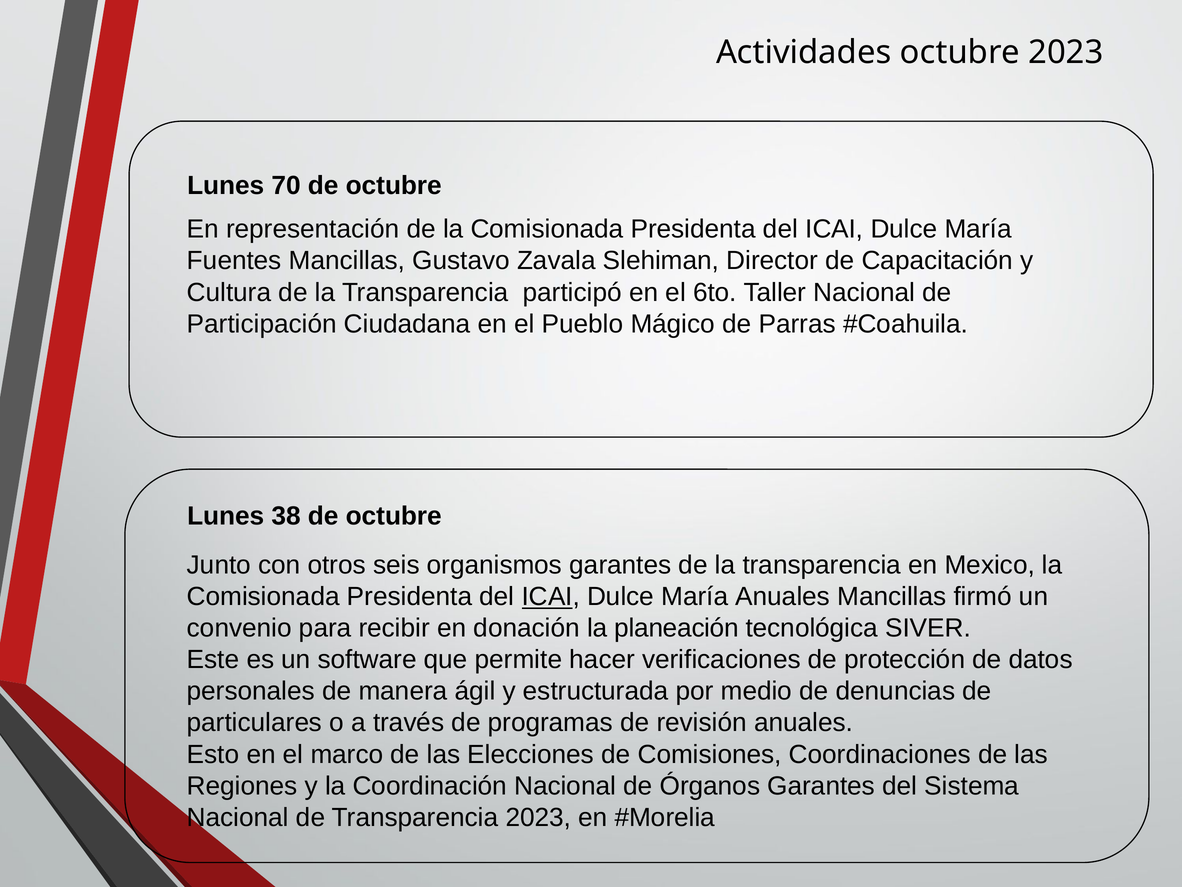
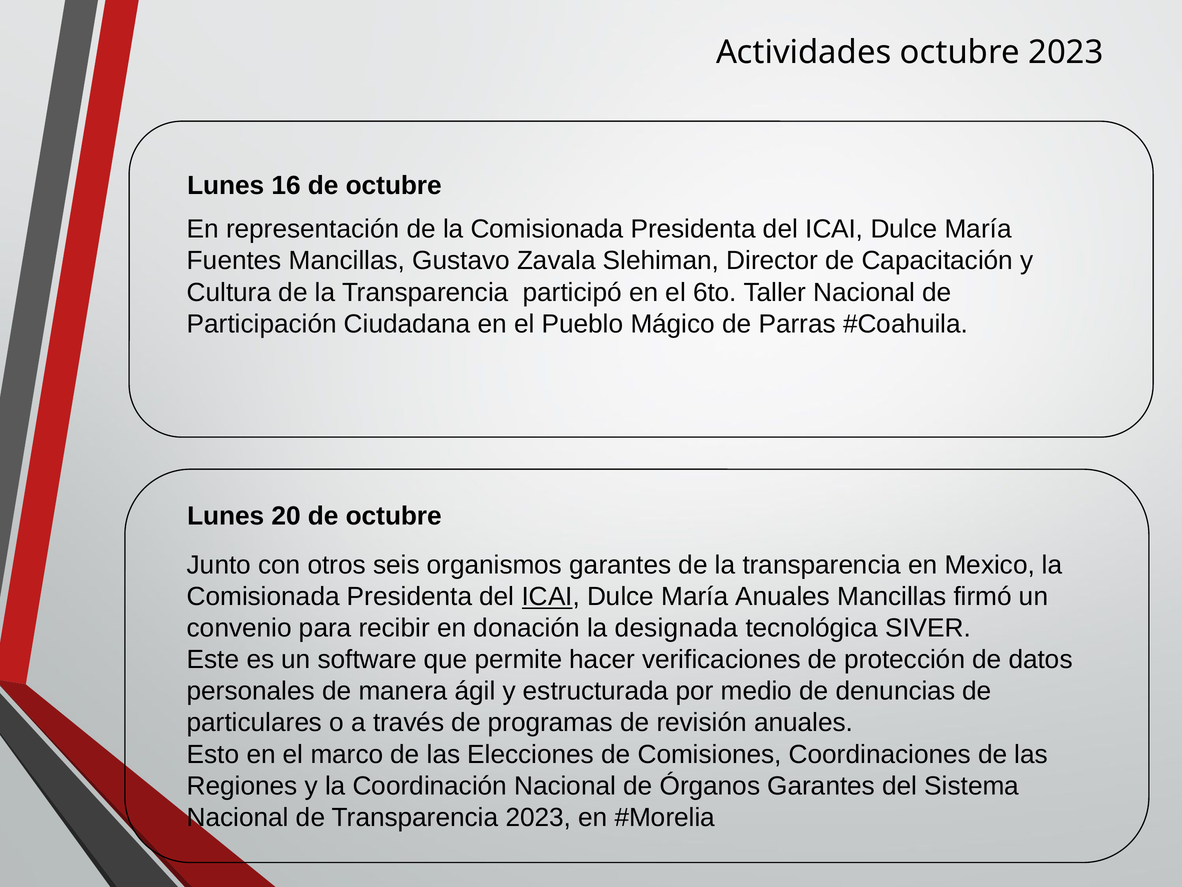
70: 70 -> 16
38: 38 -> 20
planeación: planeación -> designada
